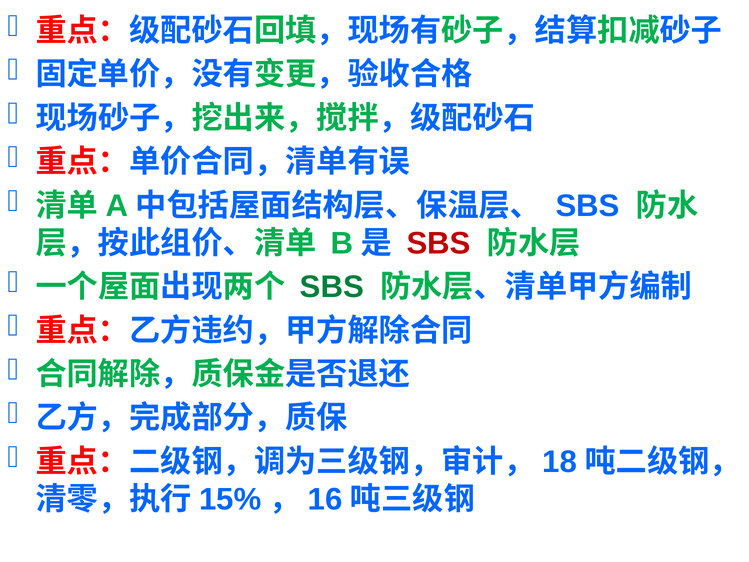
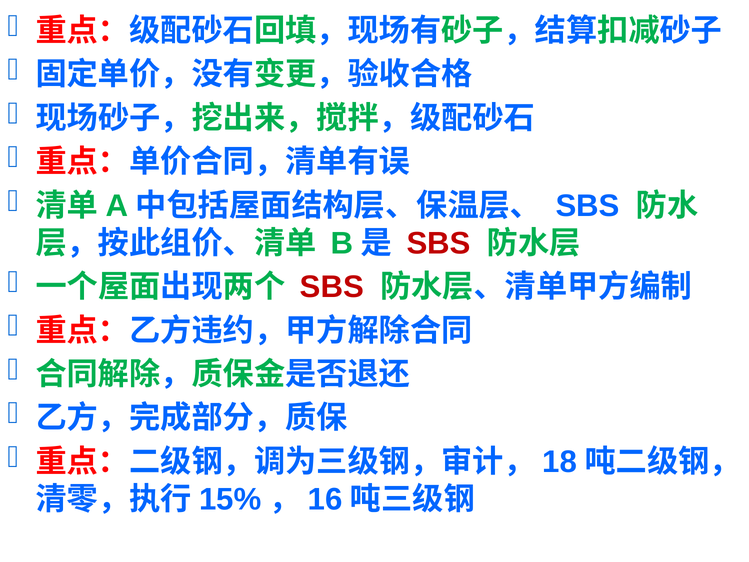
SBS at (332, 287) colour: green -> red
